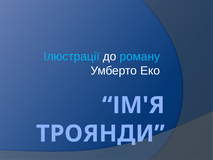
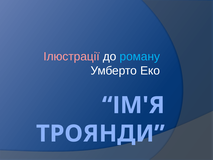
Ілюстрації colour: light blue -> pink
